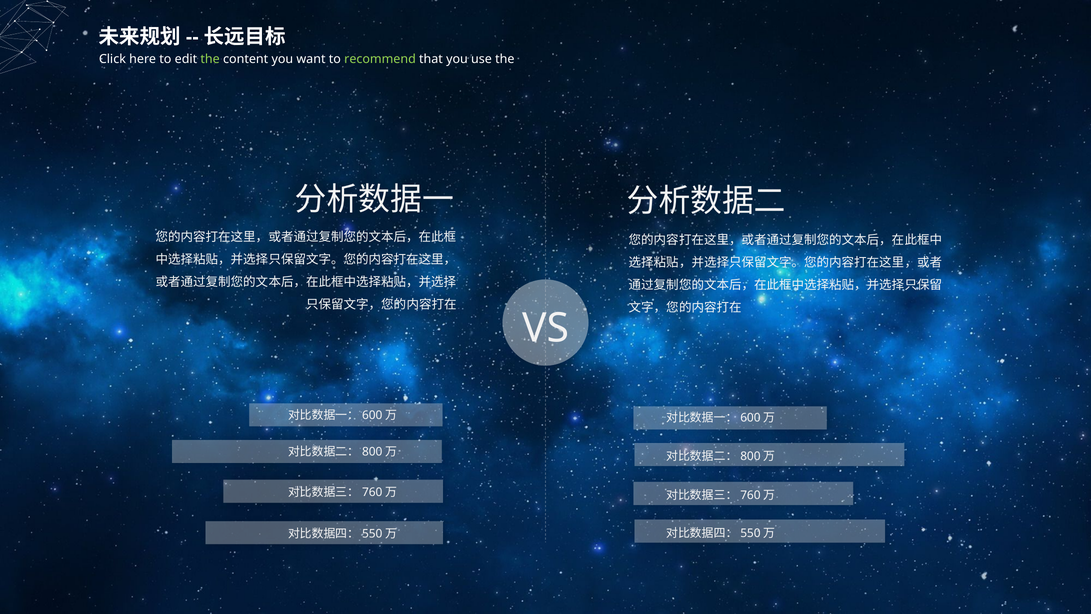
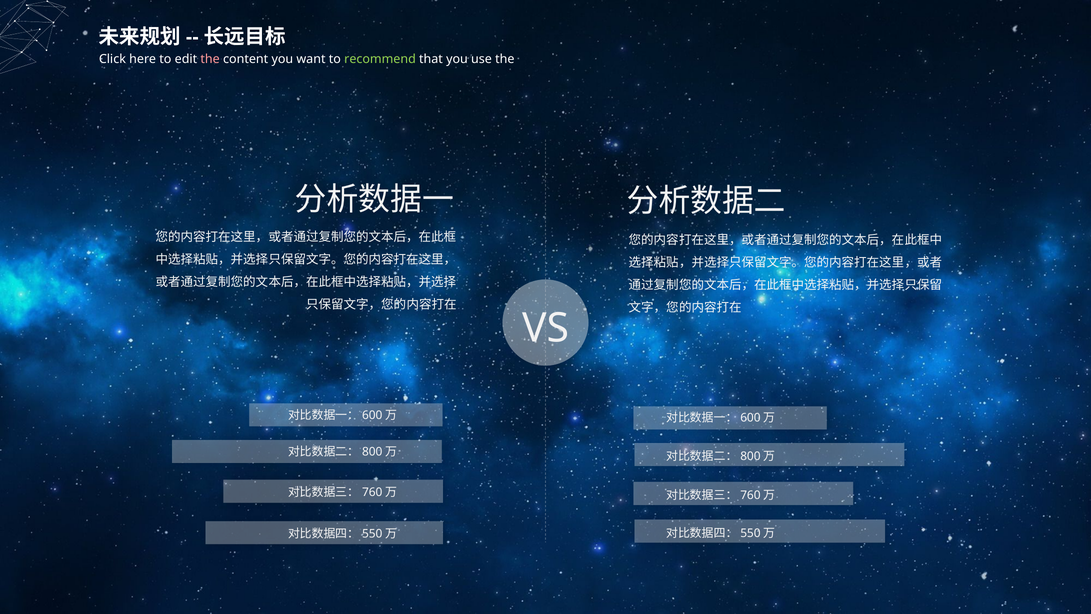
the at (210, 59) colour: light green -> pink
